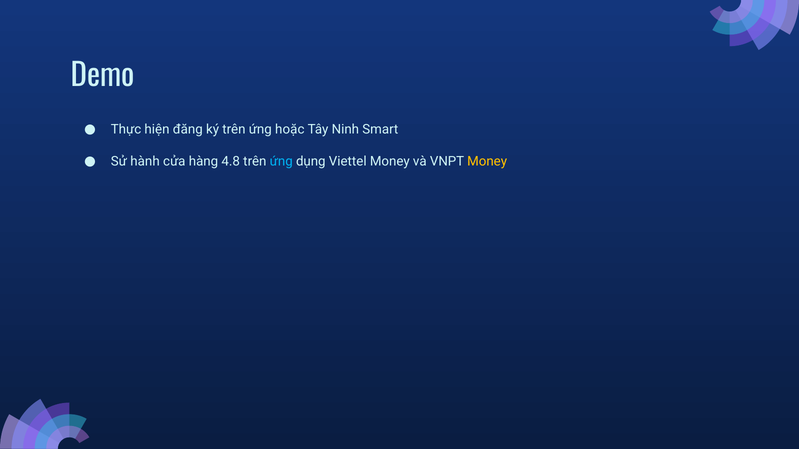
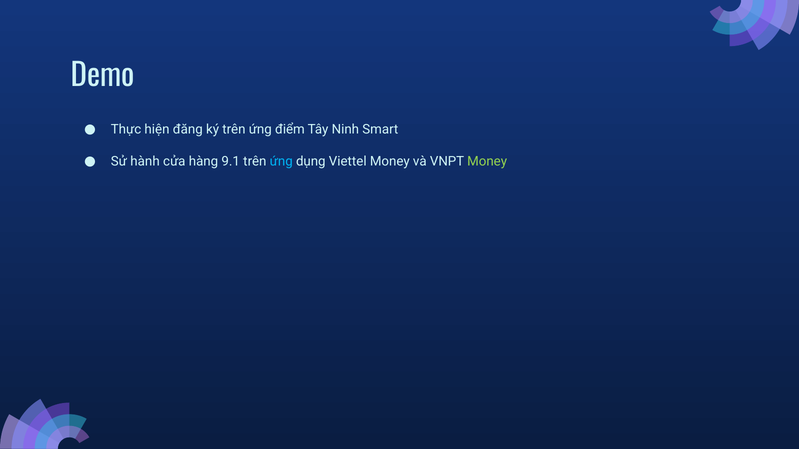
hoặc: hoặc -> điểm
4.8: 4.8 -> 9.1
Money at (487, 161) colour: yellow -> light green
